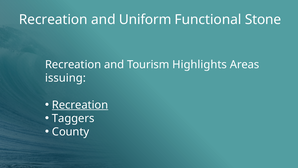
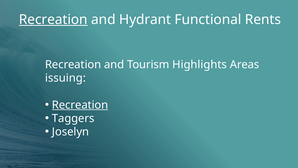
Recreation at (53, 20) underline: none -> present
Uniform: Uniform -> Hydrant
Stone: Stone -> Rents
County: County -> Joselyn
